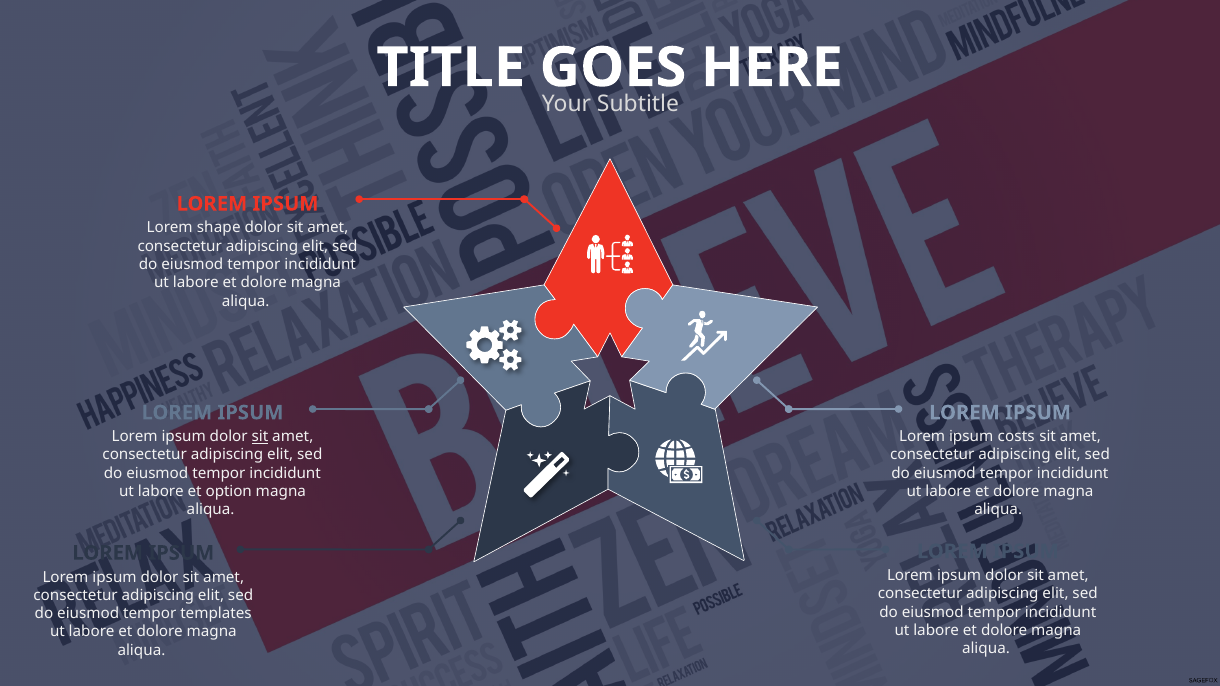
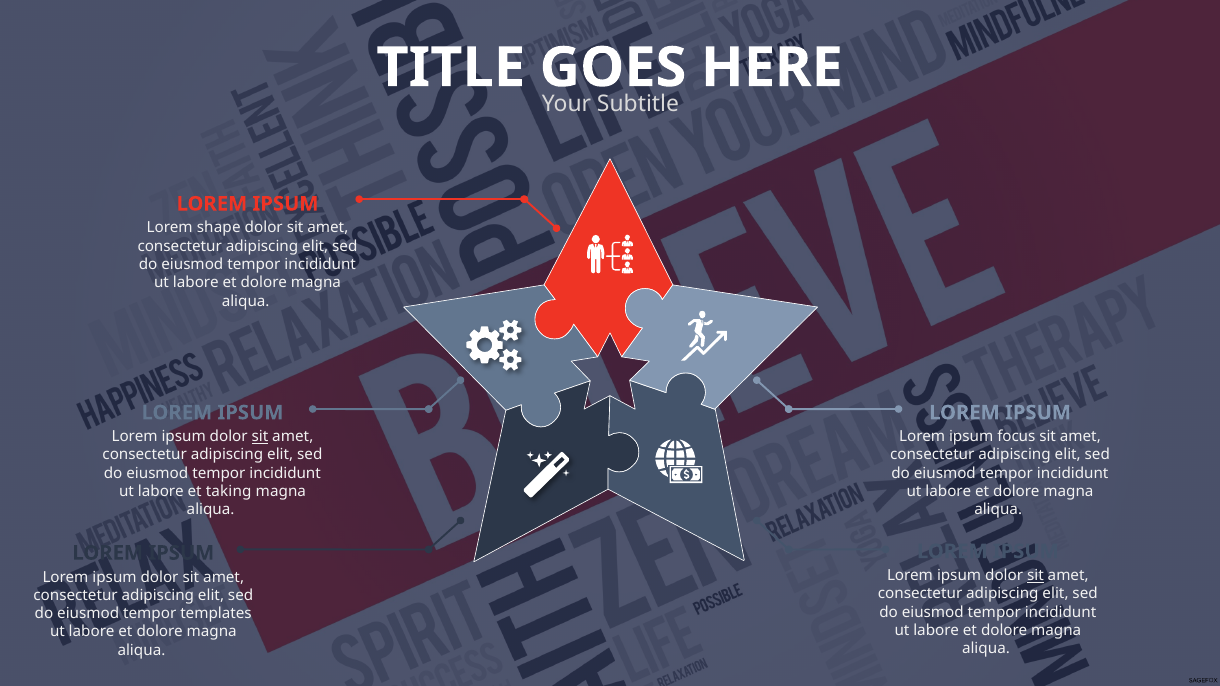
costs: costs -> focus
option: option -> taking
sit at (1035, 576) underline: none -> present
